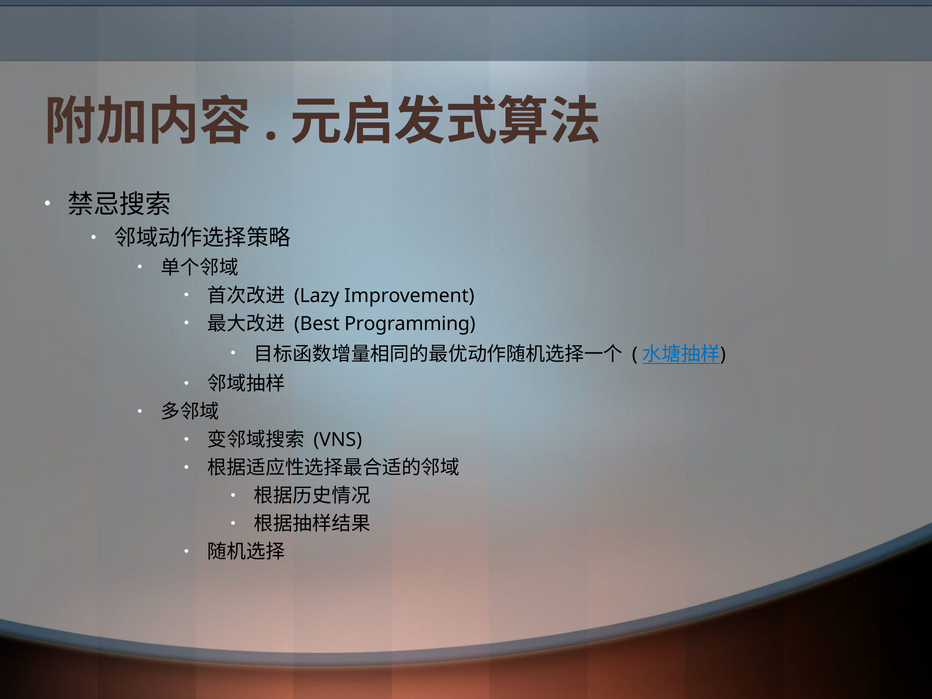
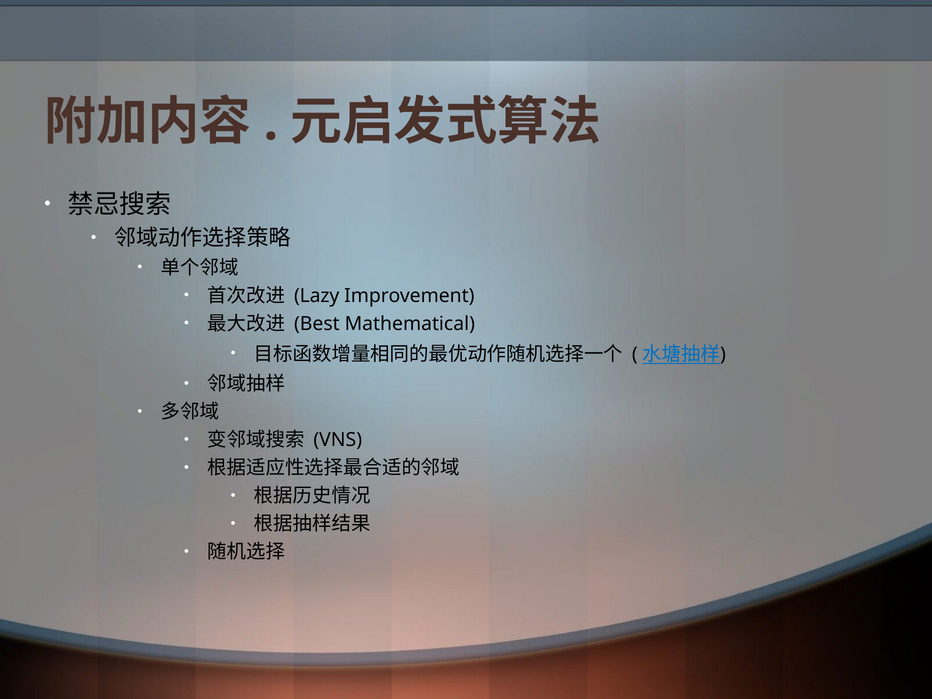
Programming: Programming -> Mathematical
